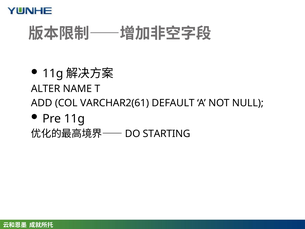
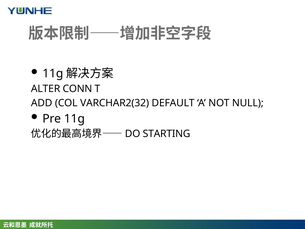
NAME: NAME -> CONN
VARCHAR2(61: VARCHAR2(61 -> VARCHAR2(32
